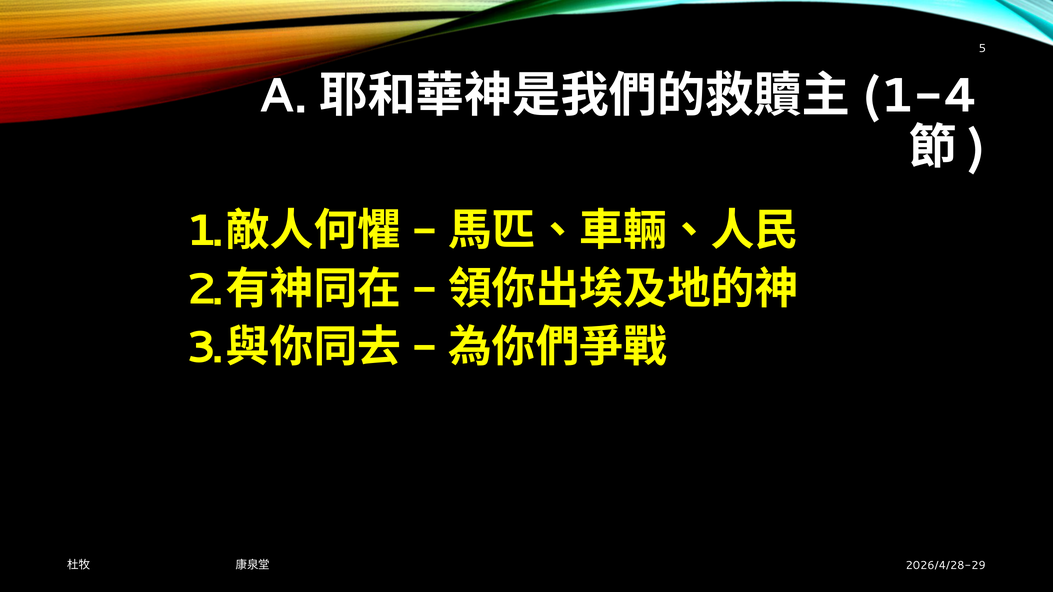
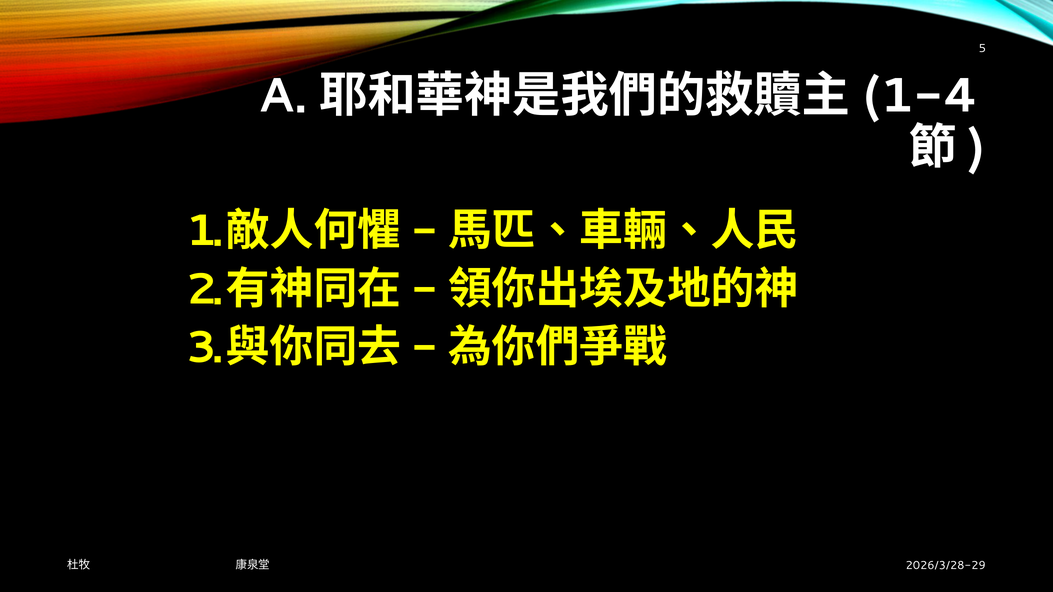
2026/4/28-29: 2026/4/28-29 -> 2026/3/28-29
